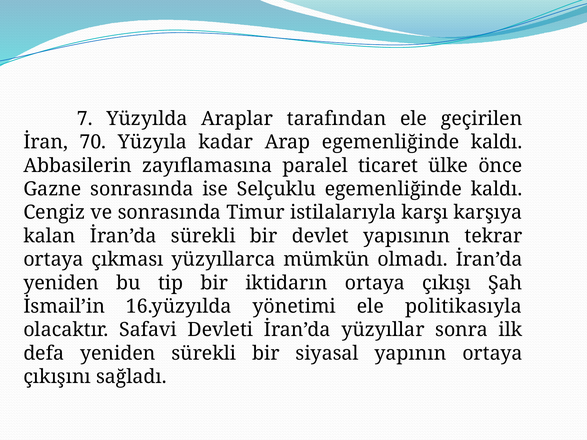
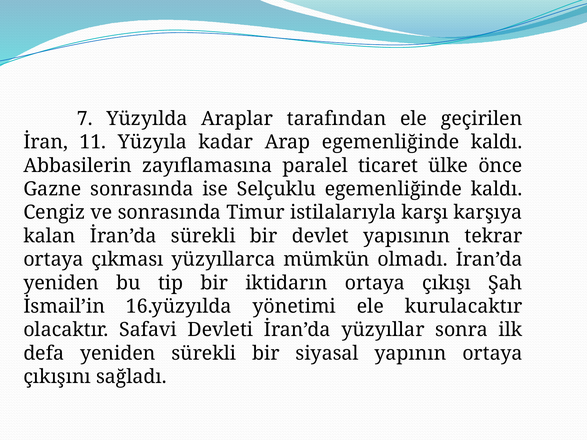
70: 70 -> 11
politikasıyla: politikasıyla -> kurulacaktır
